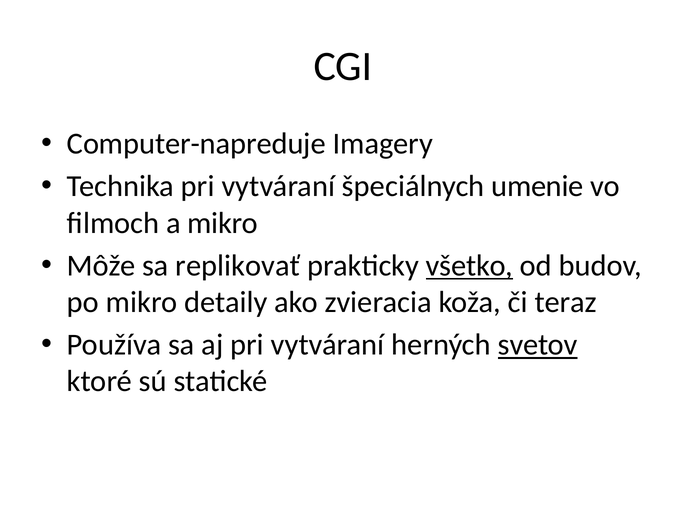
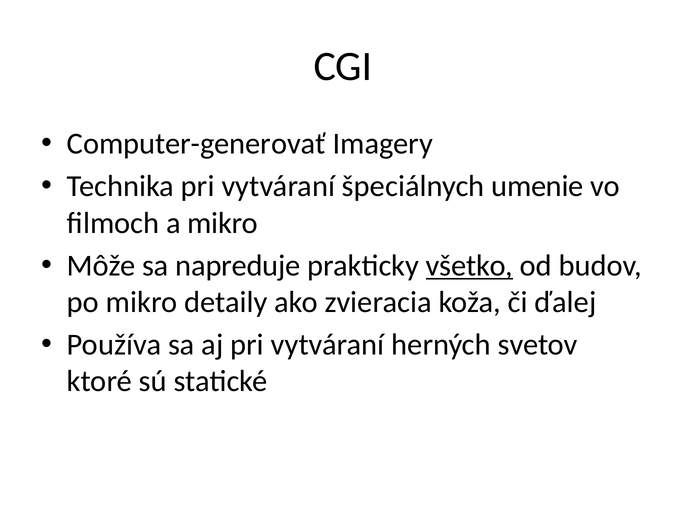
Computer-napreduje: Computer-napreduje -> Computer-generovať
replikovať: replikovať -> napreduje
teraz: teraz -> ďalej
svetov underline: present -> none
